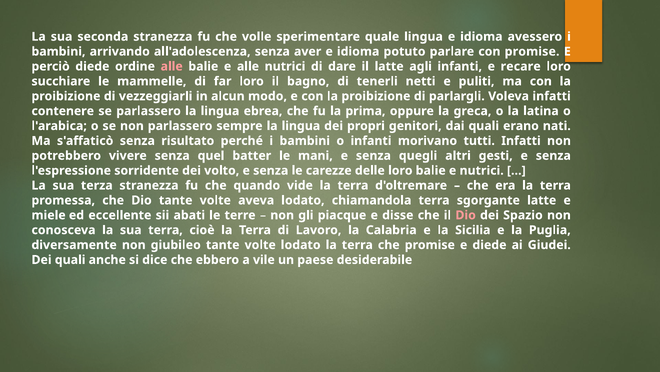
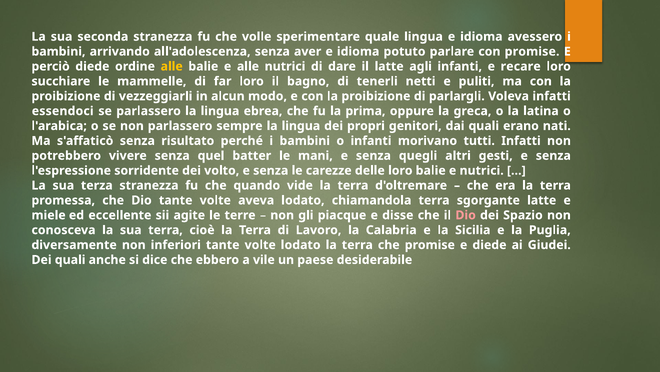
alle at (172, 66) colour: pink -> yellow
contenere: contenere -> essendoci
abati: abati -> agite
giubileo: giubileo -> inferiori
